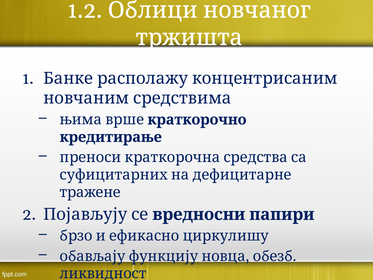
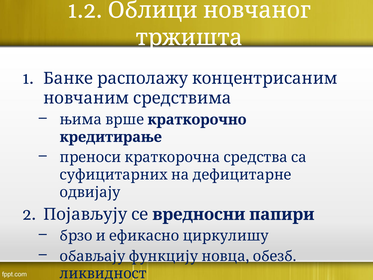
тражене: тражене -> одвијају
